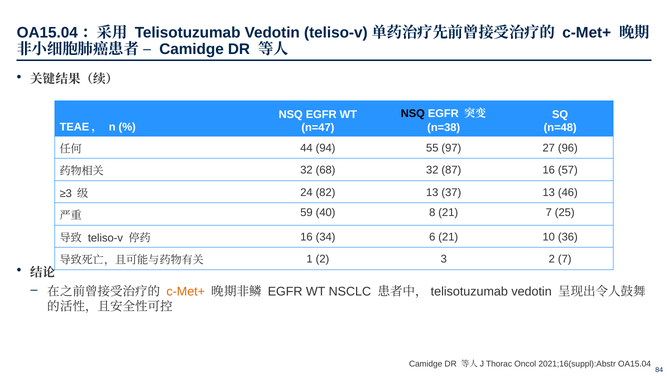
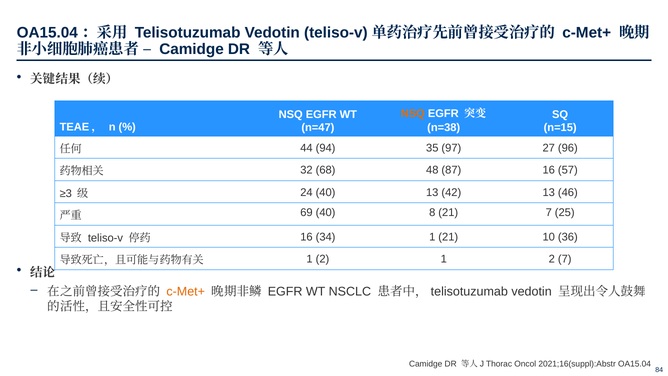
NSQ at (413, 114) colour: black -> orange
n=48: n=48 -> n=15
55: 55 -> 35
68 32: 32 -> 48
24 82: 82 -> 40
37: 37 -> 42
59: 59 -> 69
34 6: 6 -> 1
2 3: 3 -> 1
